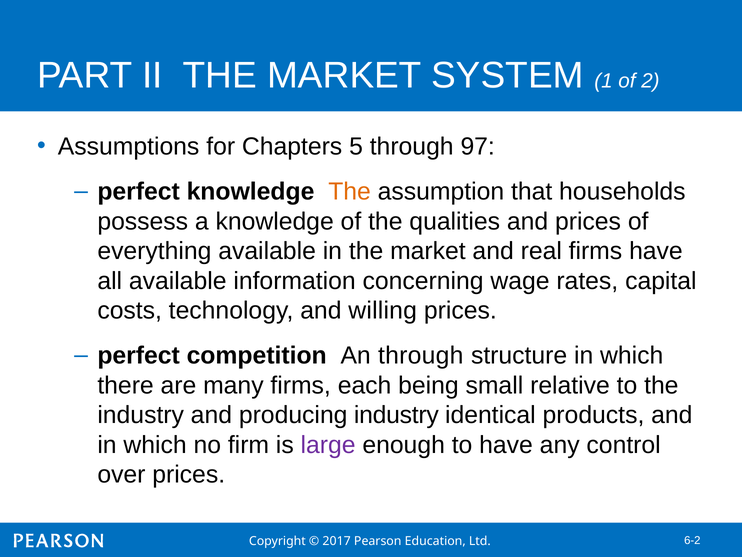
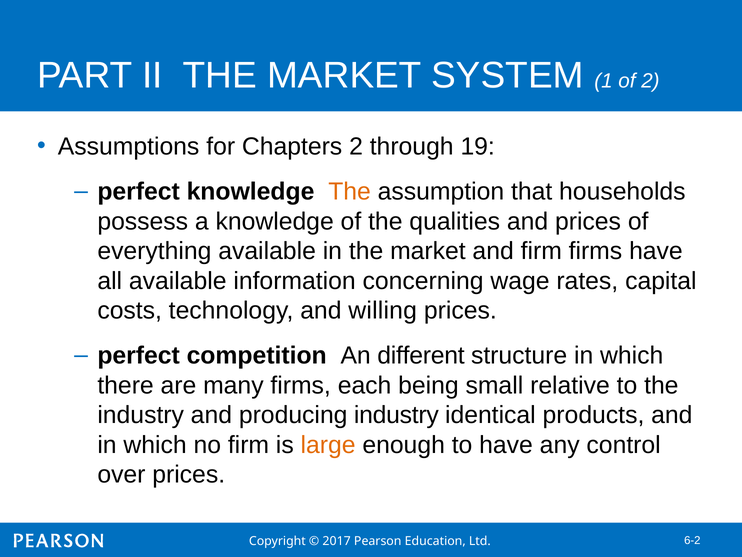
Chapters 5: 5 -> 2
97: 97 -> 19
and real: real -> firm
An through: through -> different
large colour: purple -> orange
